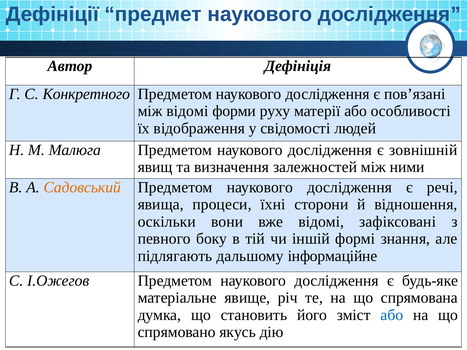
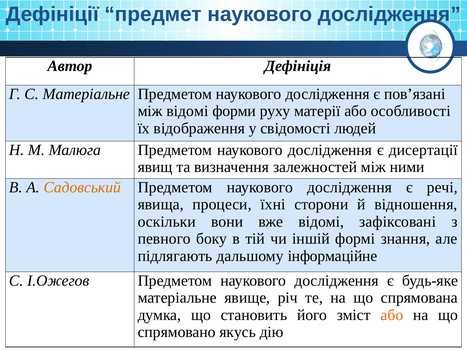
С Конкретного: Конкретного -> Матеріальне
зовнішній: зовнішній -> дисертації
або at (392, 315) colour: blue -> orange
